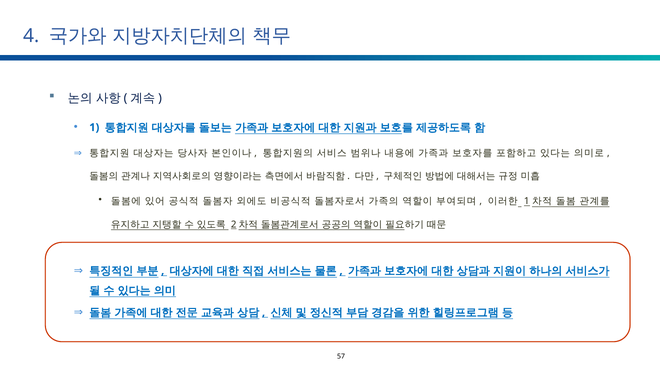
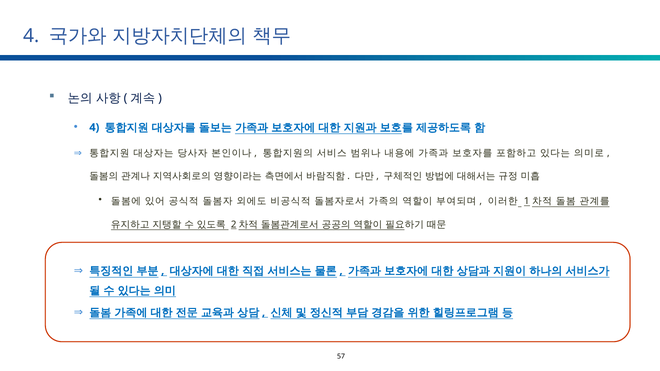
1 at (94, 128): 1 -> 4
